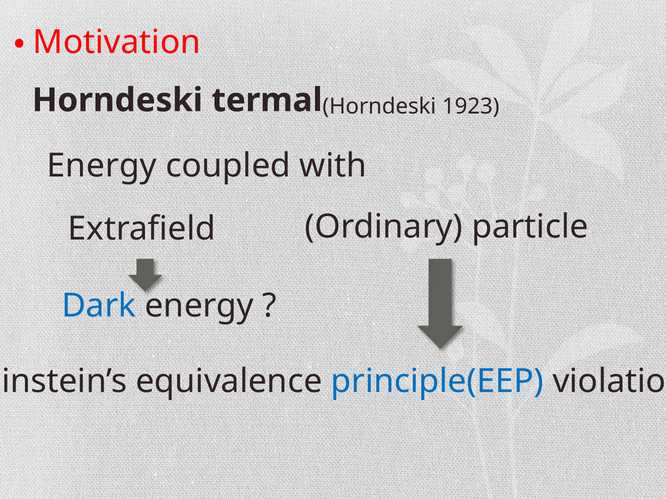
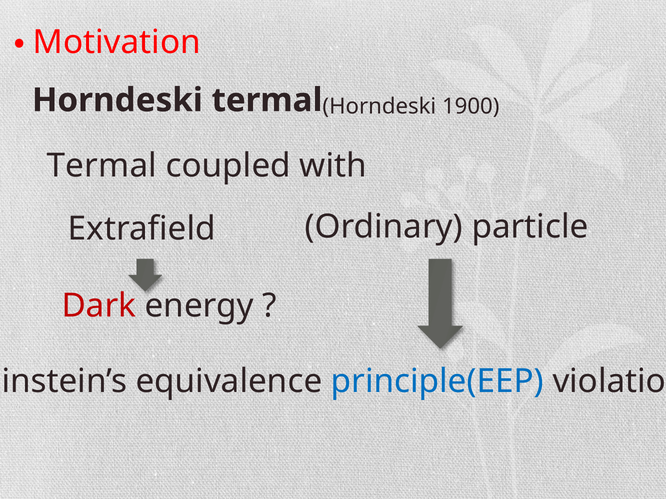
1923: 1923 -> 1900
Energy at (102, 166): Energy -> Termal
Dark colour: blue -> red
